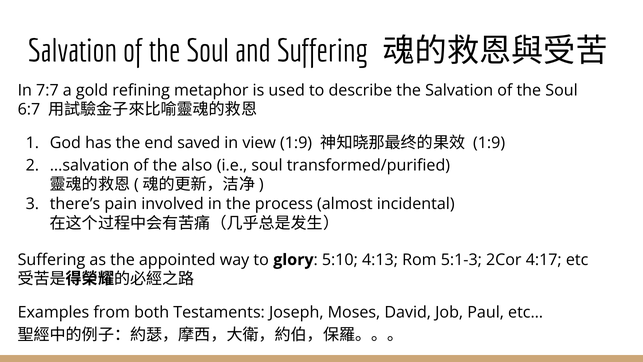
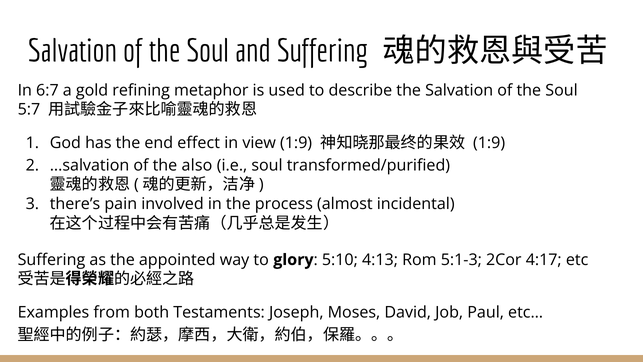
7:7: 7:7 -> 6:7
6:7: 6:7 -> 5:7
saved: saved -> effect
